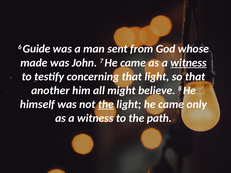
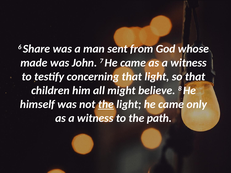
Guide: Guide -> Share
witness at (189, 63) underline: present -> none
another: another -> children
